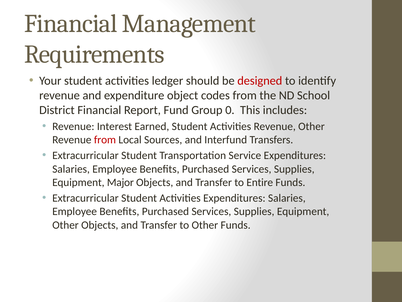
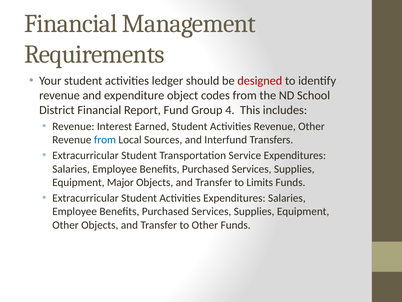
0: 0 -> 4
from at (105, 140) colour: red -> blue
Entire: Entire -> Limits
